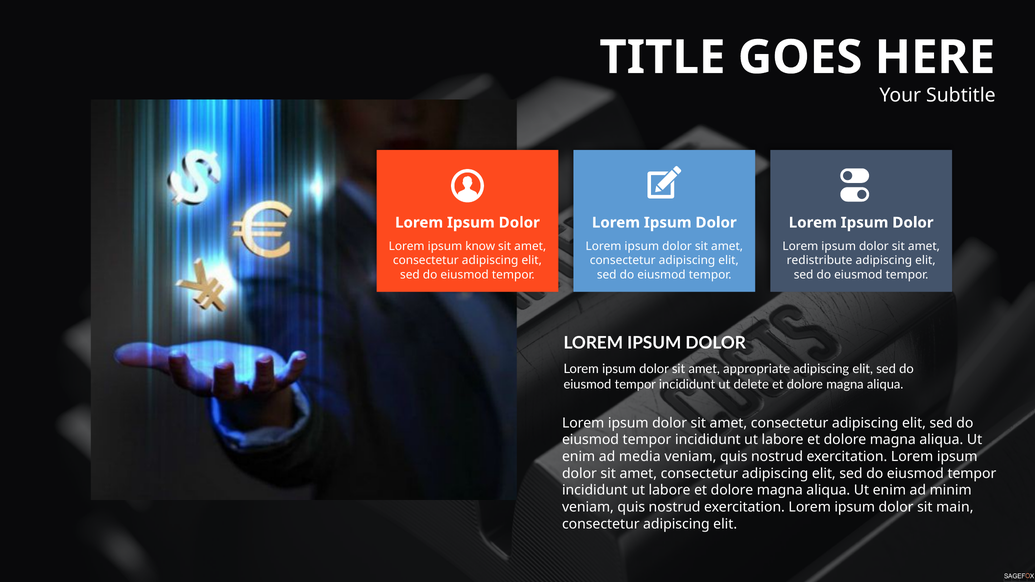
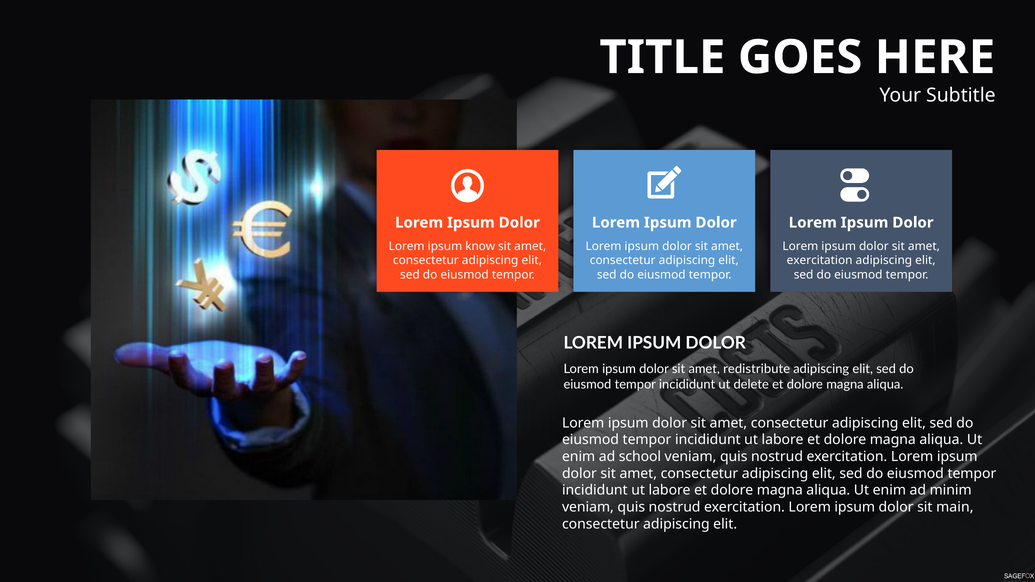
redistribute at (820, 261): redistribute -> exercitation
appropriate: appropriate -> redistribute
media: media -> school
